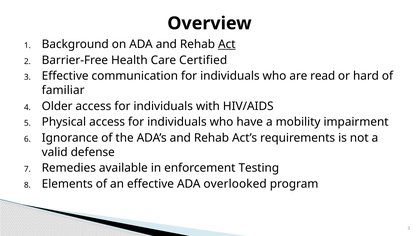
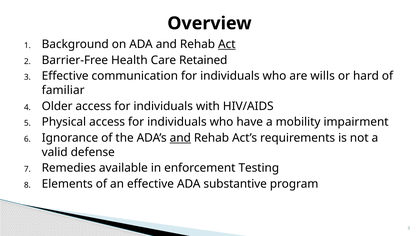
Certified: Certified -> Retained
read: read -> wills
and at (180, 138) underline: none -> present
overlooked: overlooked -> substantive
